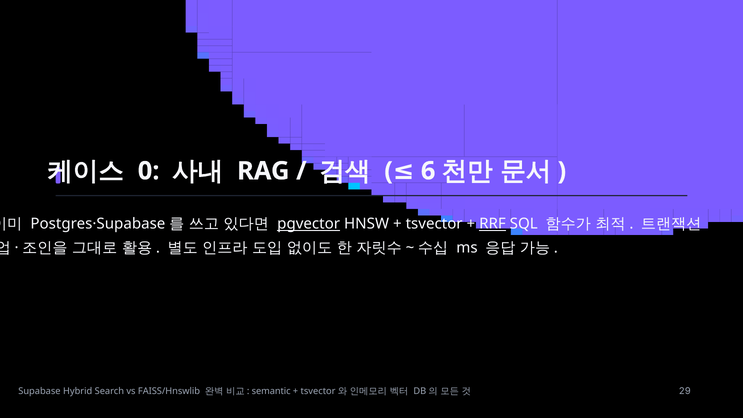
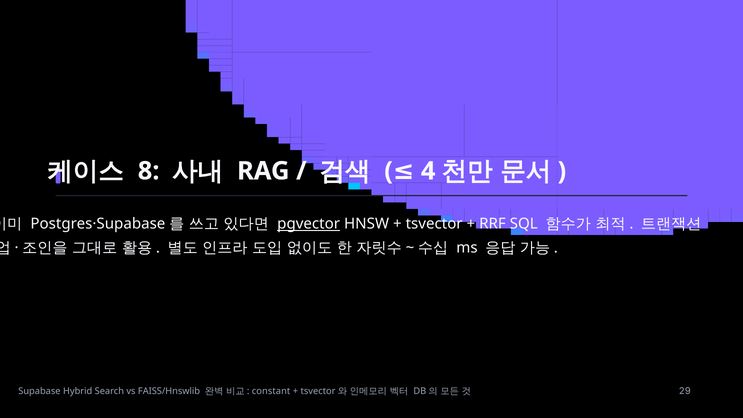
0: 0 -> 8
6: 6 -> 4
RRF underline: present -> none
semantic: semantic -> constant
